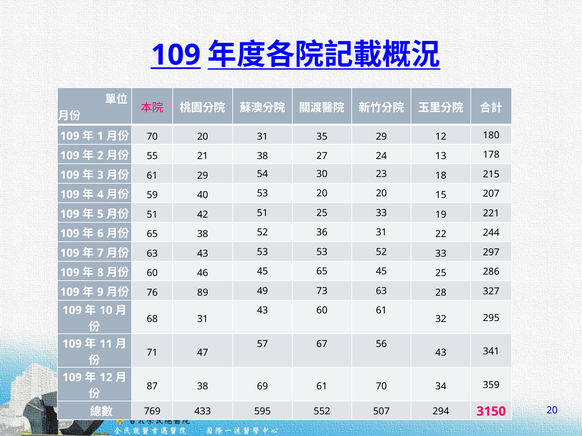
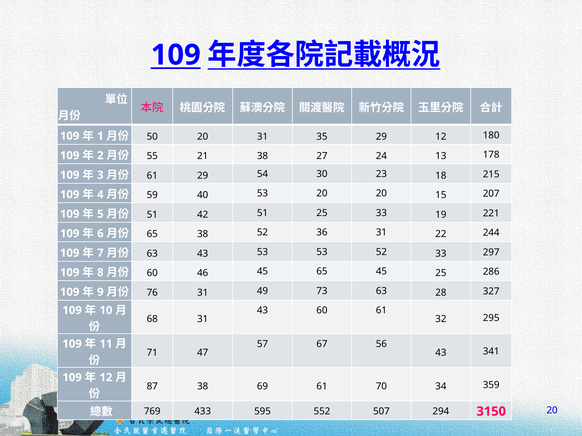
70 at (152, 137): 70 -> 50
76 89: 89 -> 31
